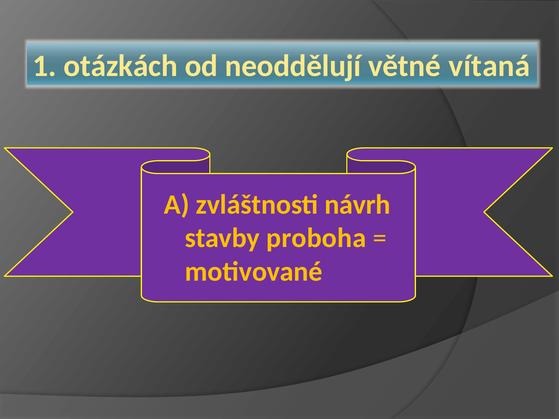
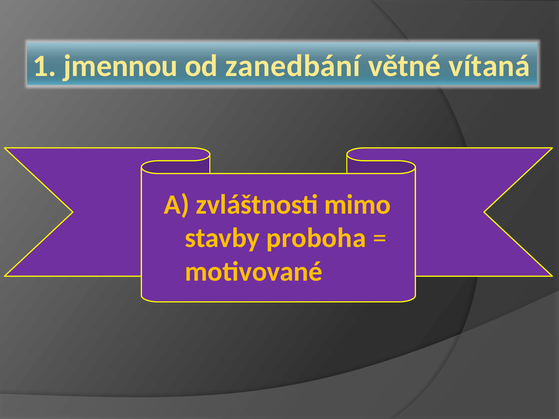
otázkách: otázkách -> jmennou
neoddělují: neoddělují -> zanedbání
návrh: návrh -> mimo
